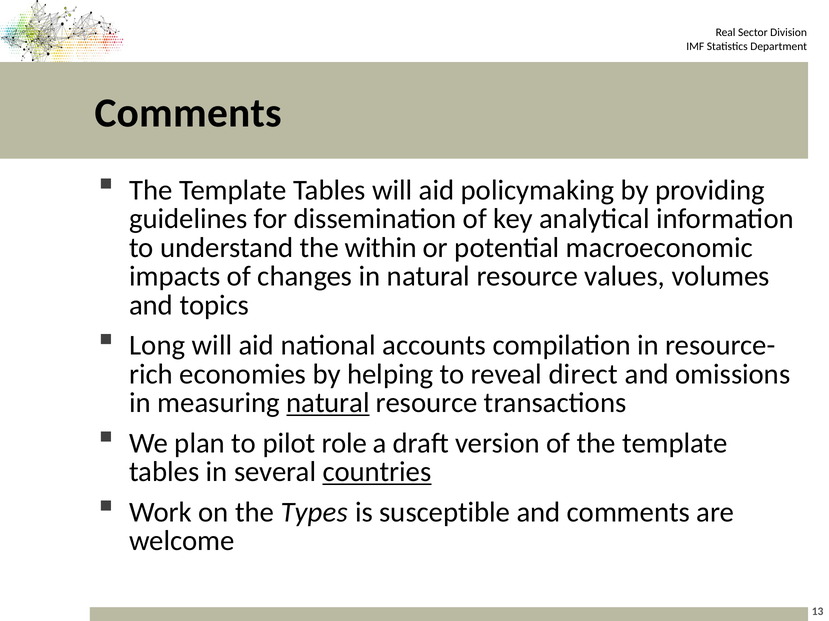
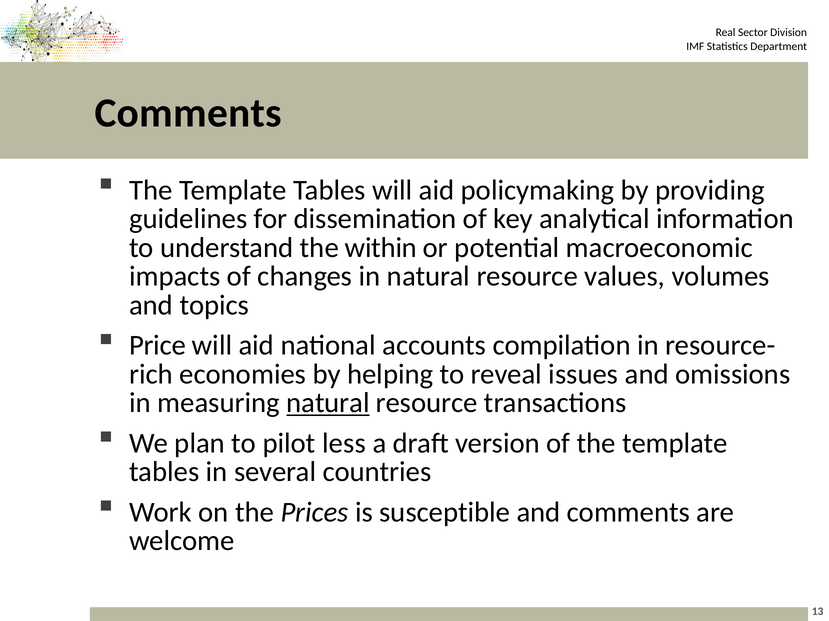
Long: Long -> Price
direct: direct -> issues
role: role -> less
countries underline: present -> none
Types: Types -> Prices
